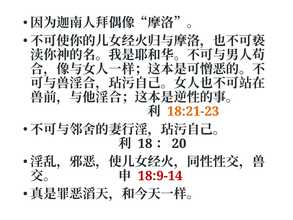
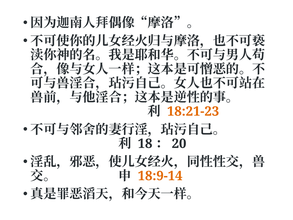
18:9-14 colour: red -> orange
